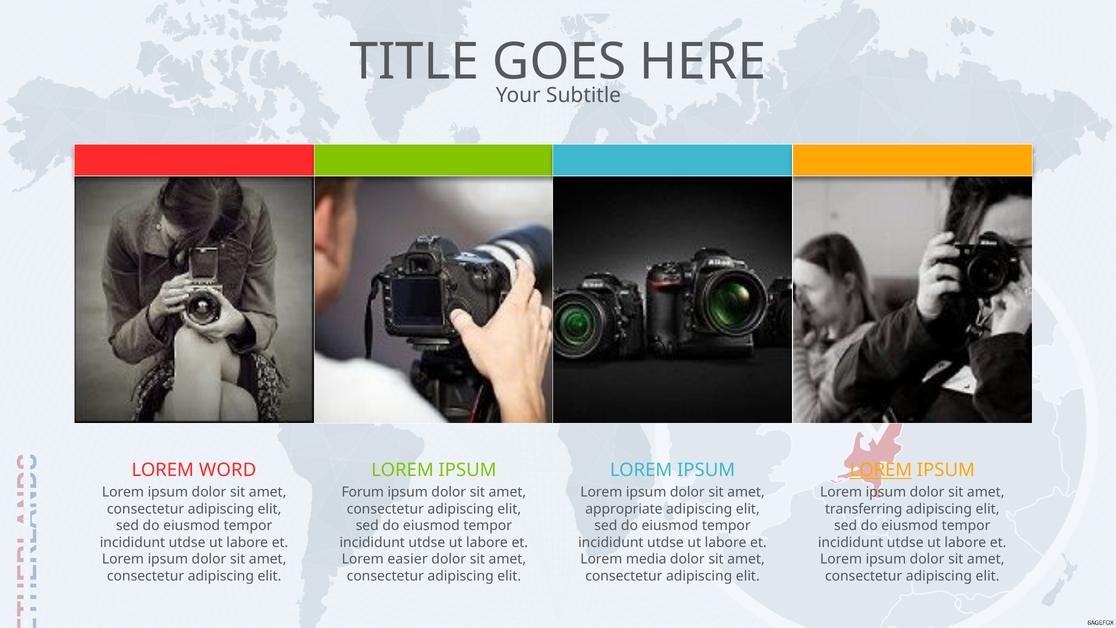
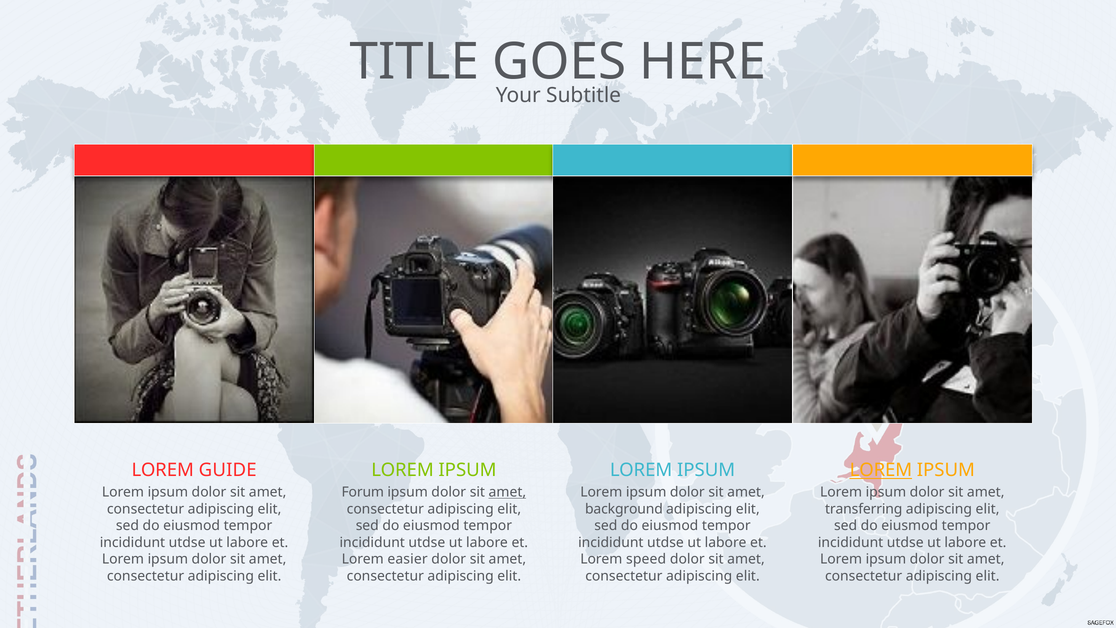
WORD: WORD -> GUIDE
amet at (507, 492) underline: none -> present
appropriate: appropriate -> background
media: media -> speed
